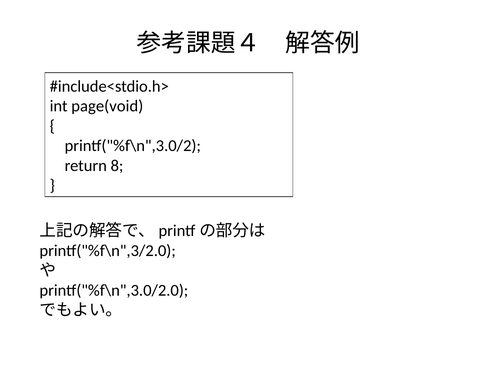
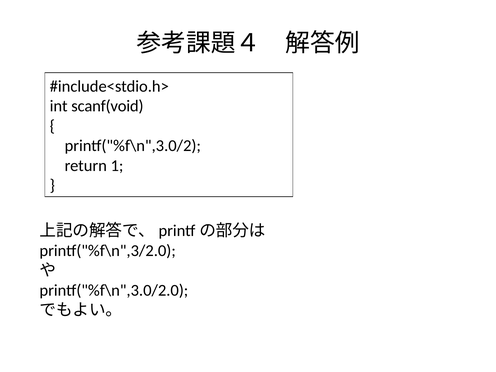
page(void: page(void -> scanf(void
8: 8 -> 1
